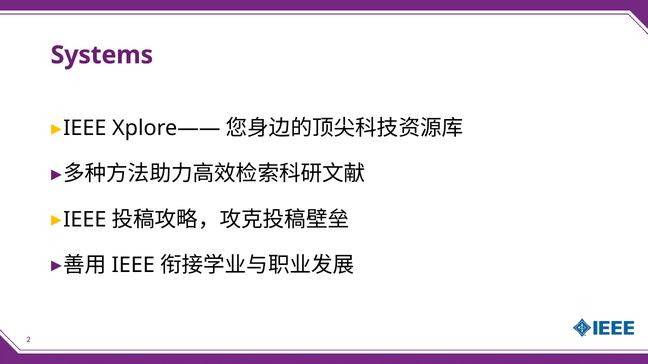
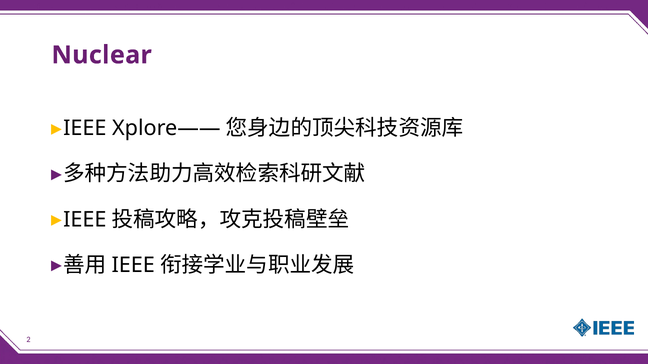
Systems: Systems -> Nuclear
